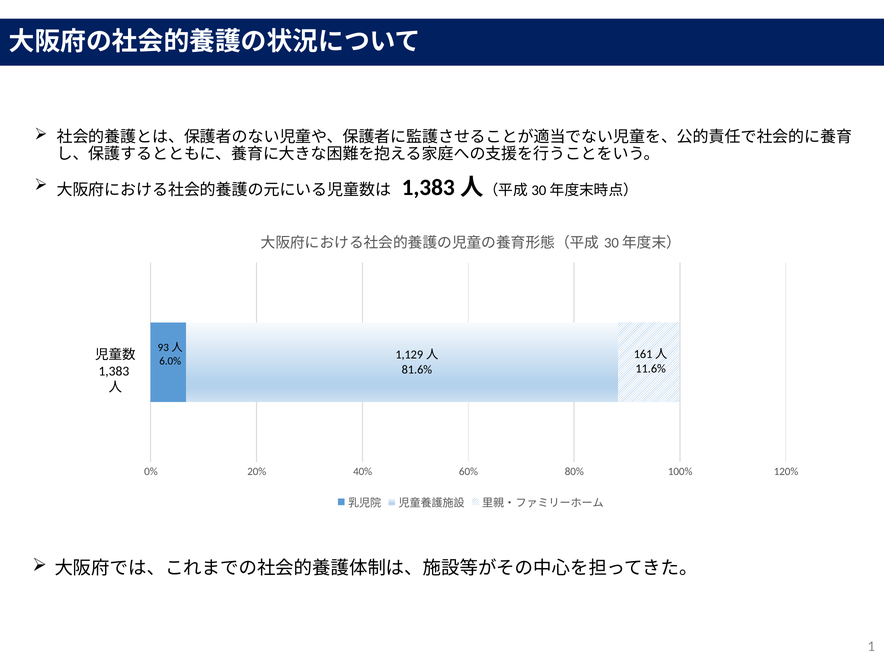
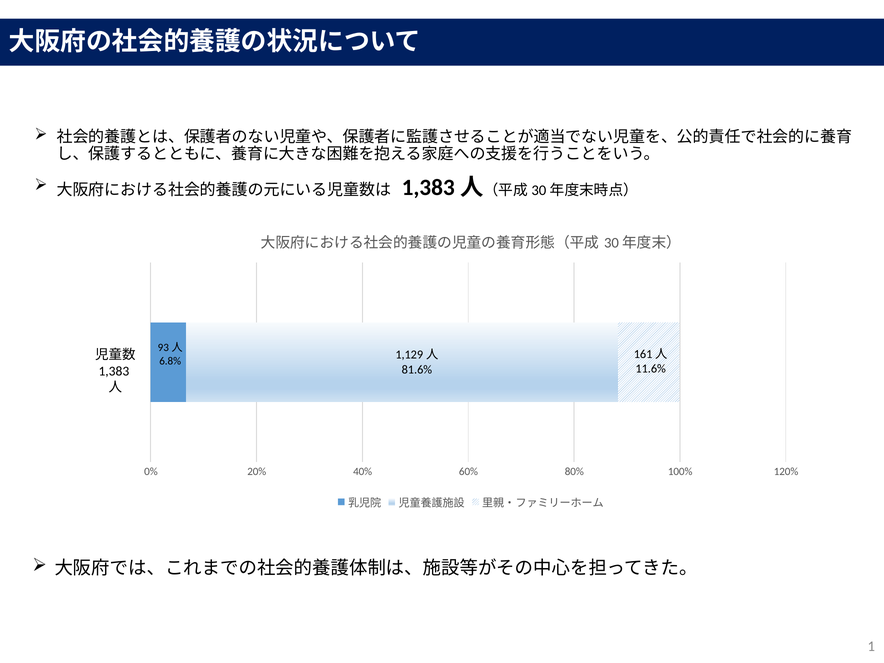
6.0%: 6.0% -> 6.8%
